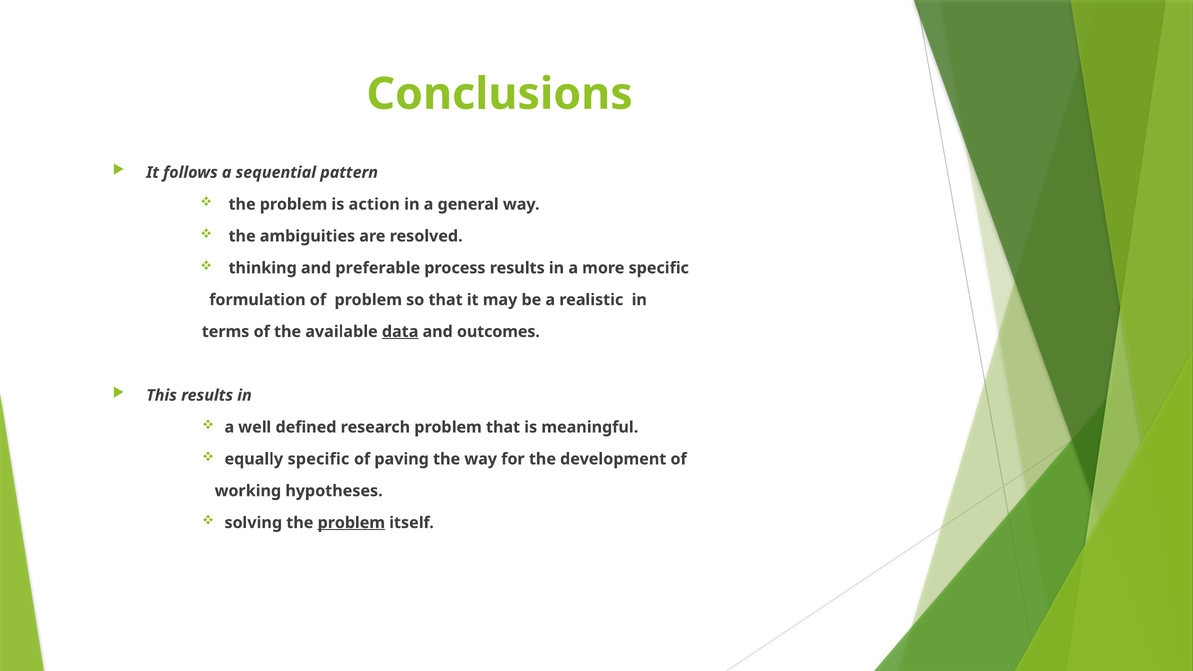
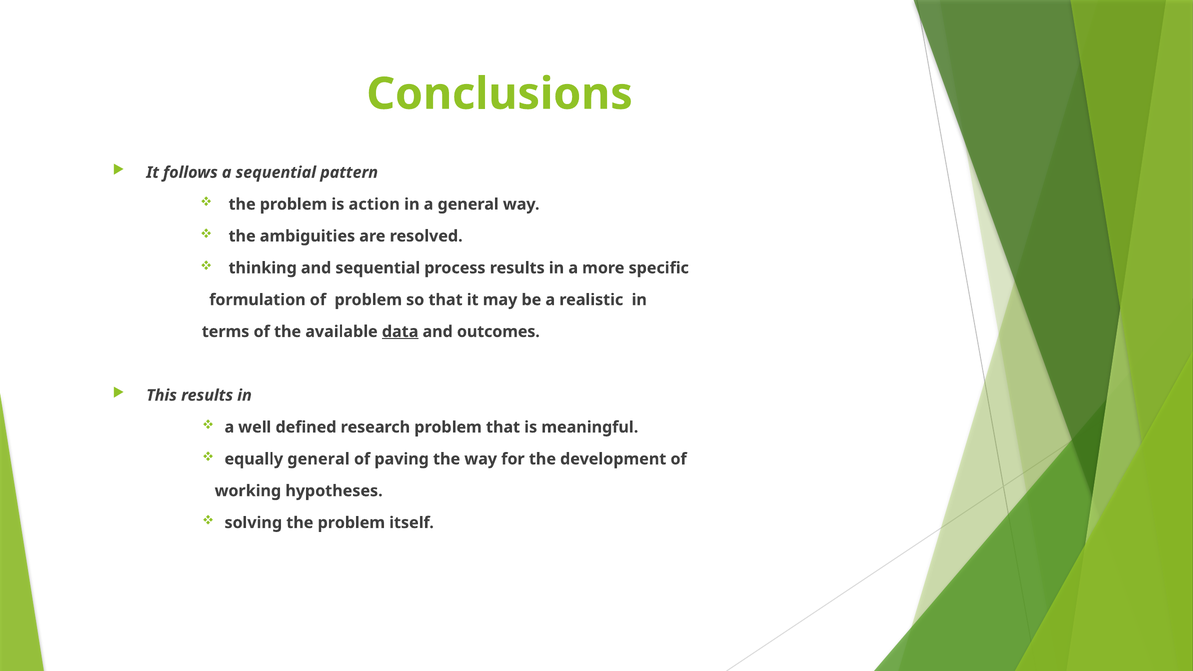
and preferable: preferable -> sequential
equally specific: specific -> general
problem at (351, 523) underline: present -> none
